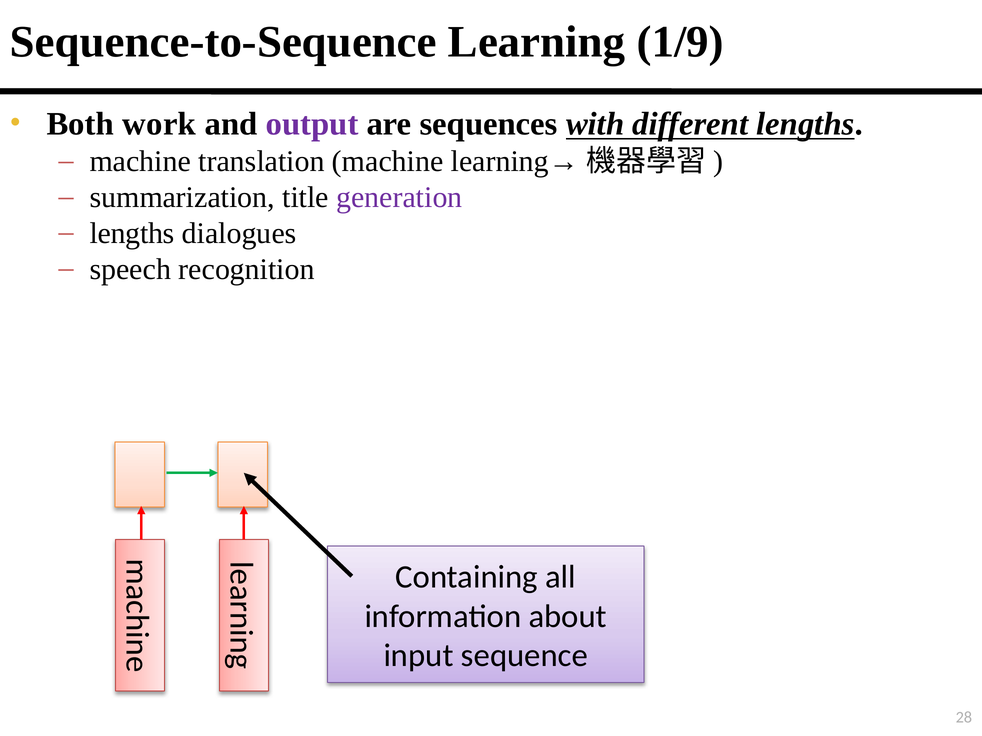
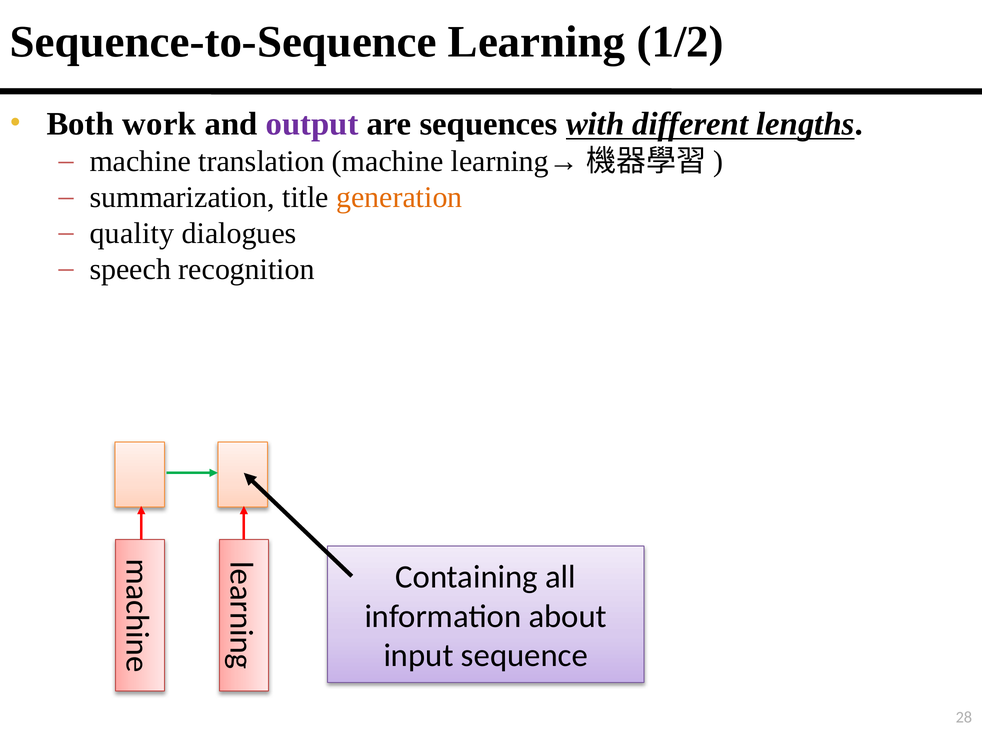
1/9: 1/9 -> 1/2
generation colour: purple -> orange
lengths at (132, 234): lengths -> quality
